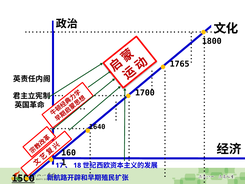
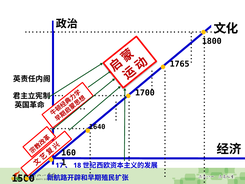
1500 underline: present -> none
